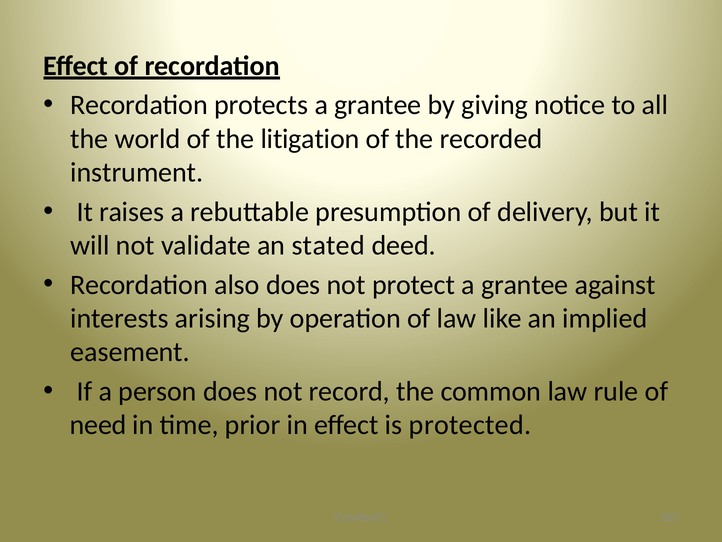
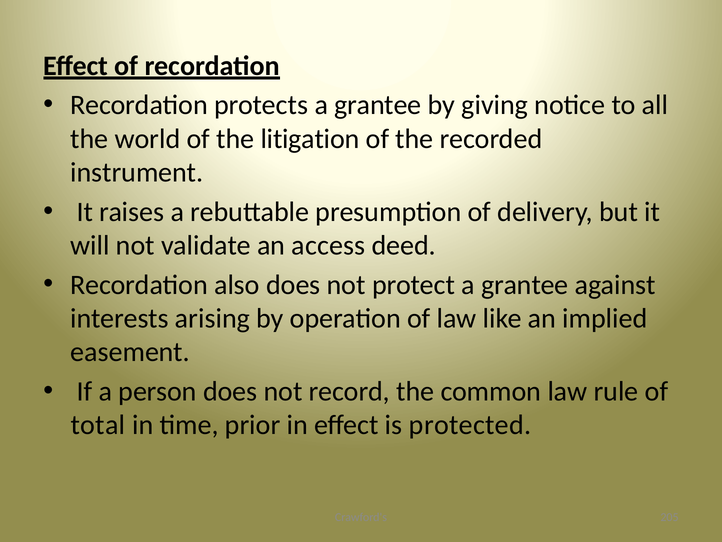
stated: stated -> access
need: need -> total
